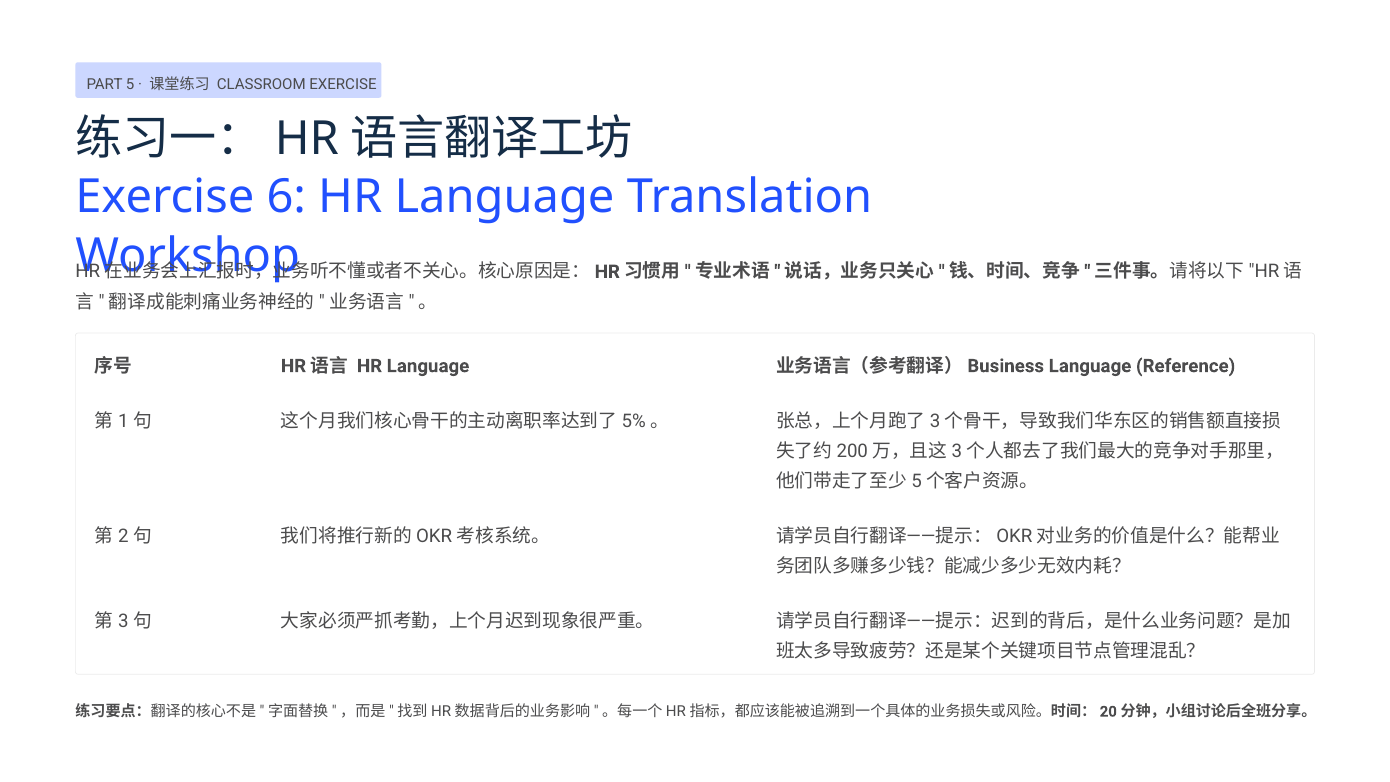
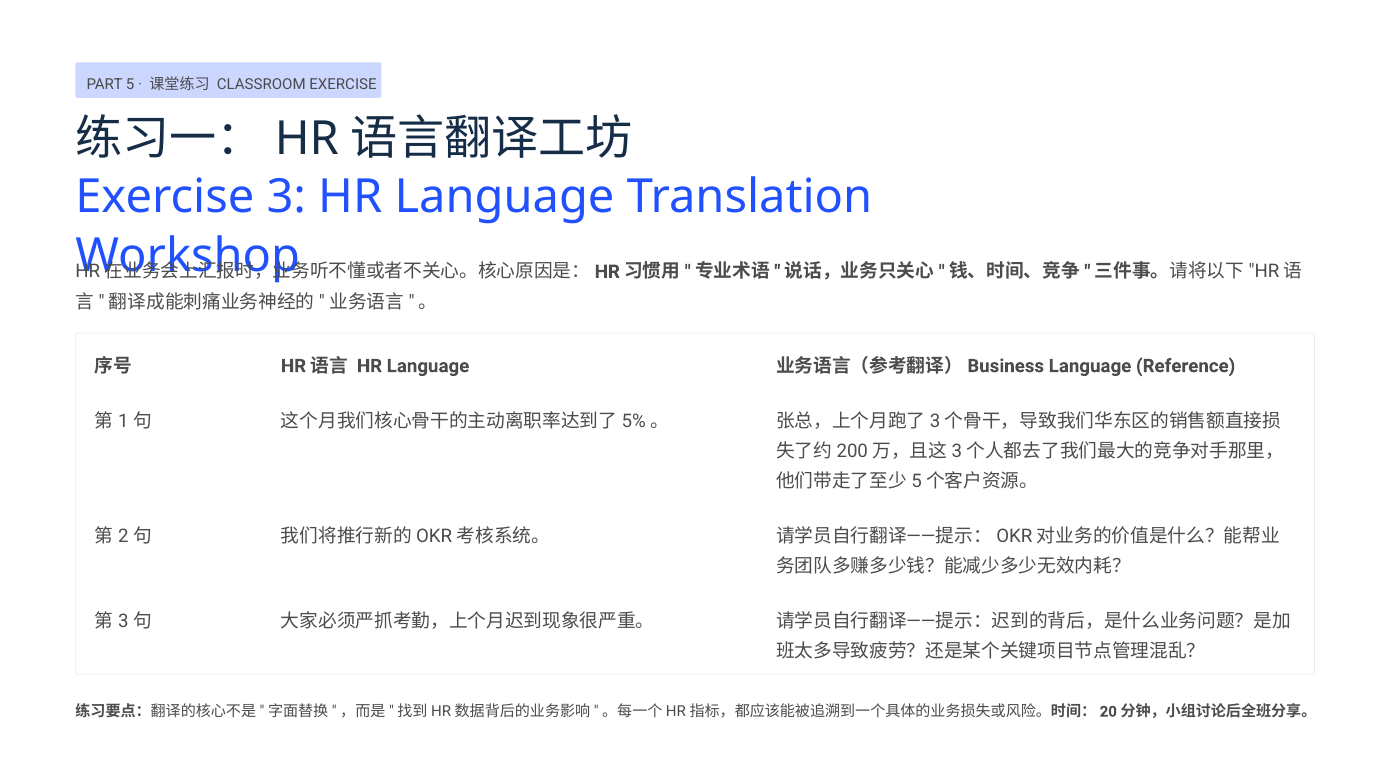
Exercise 6: 6 -> 3
